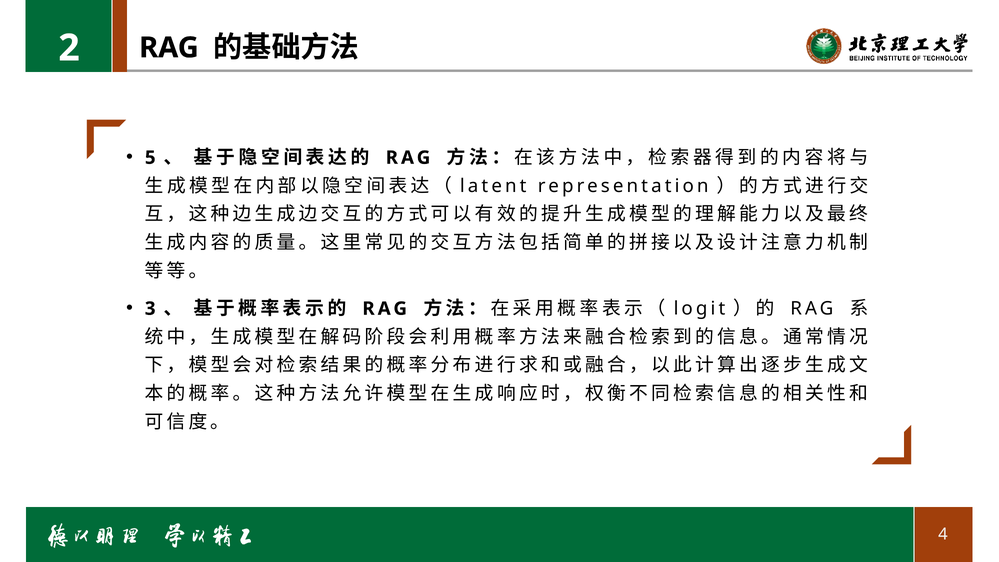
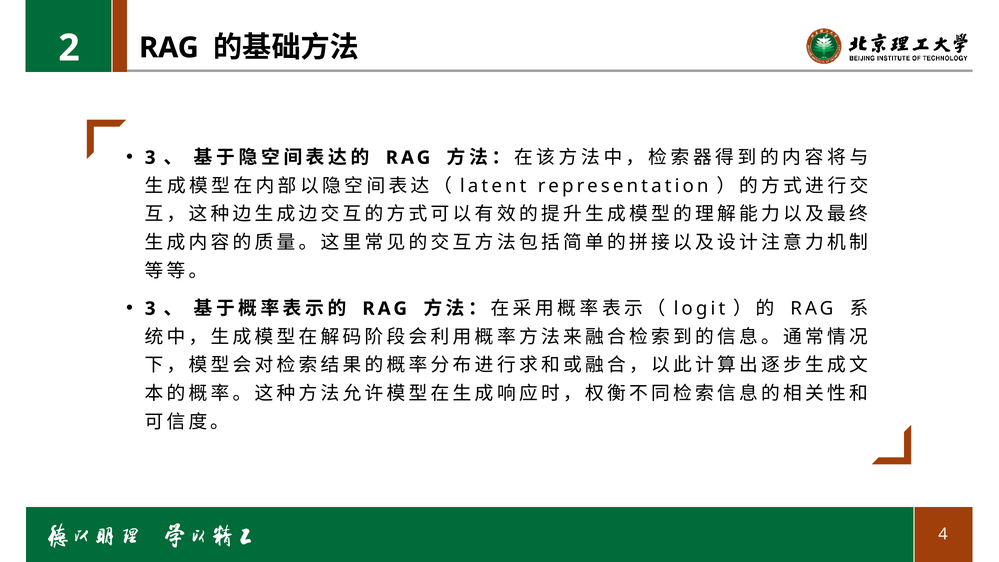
5 at (150, 158): 5 -> 3
